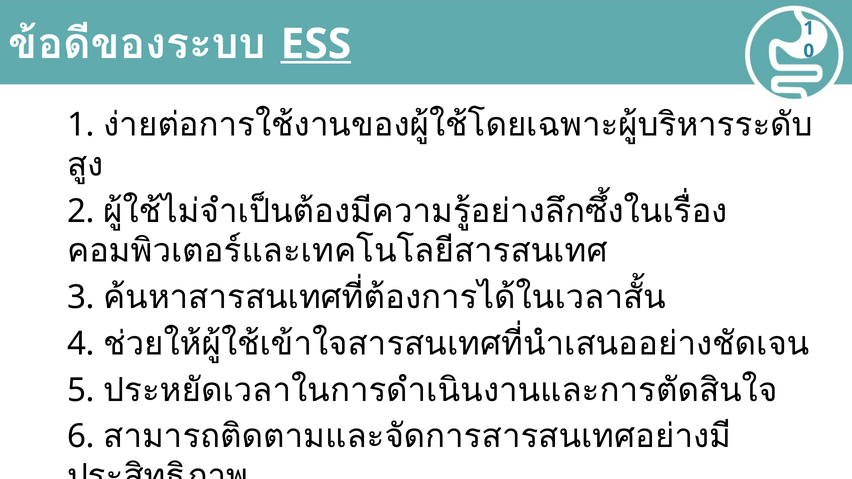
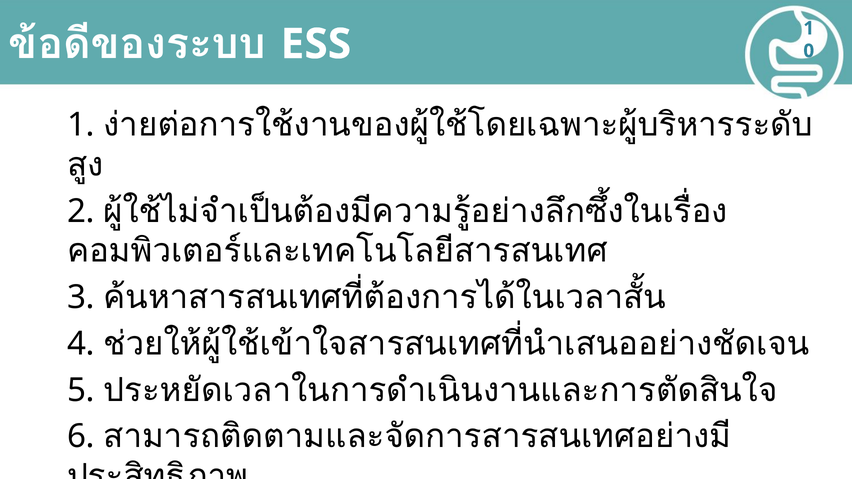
ESS underline: present -> none
